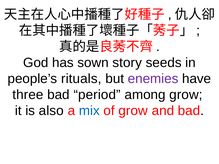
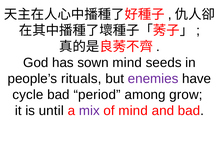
sown story: story -> mind
three: three -> cycle
also: also -> until
mix colour: blue -> purple
of grow: grow -> mind
